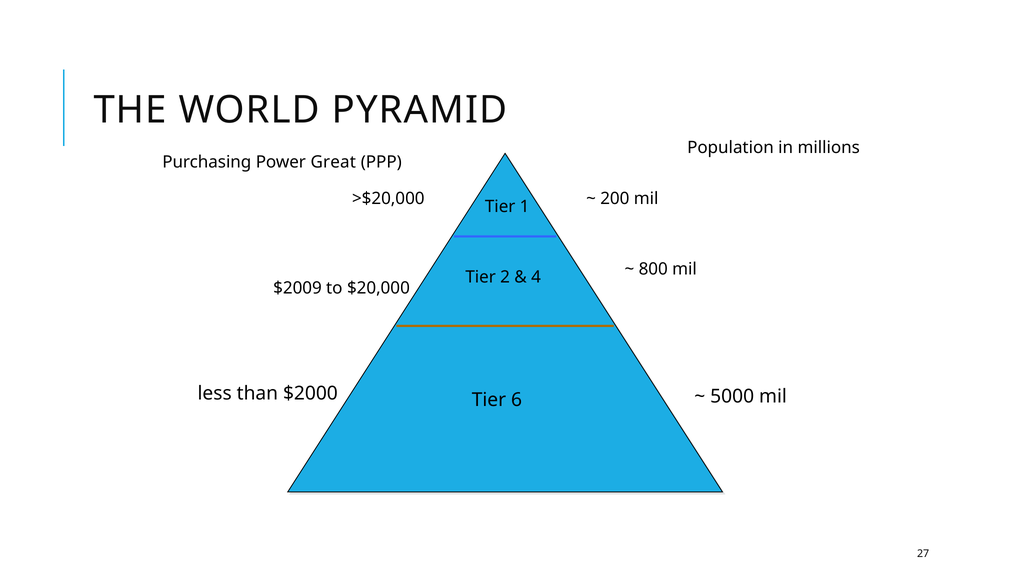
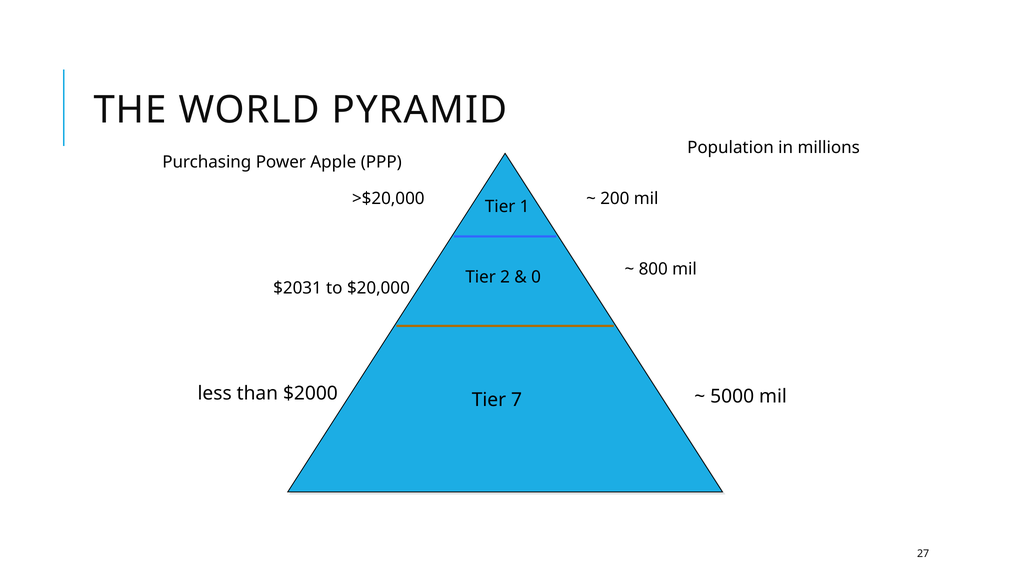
Great: Great -> Apple
4: 4 -> 0
$2009: $2009 -> $2031
6: 6 -> 7
